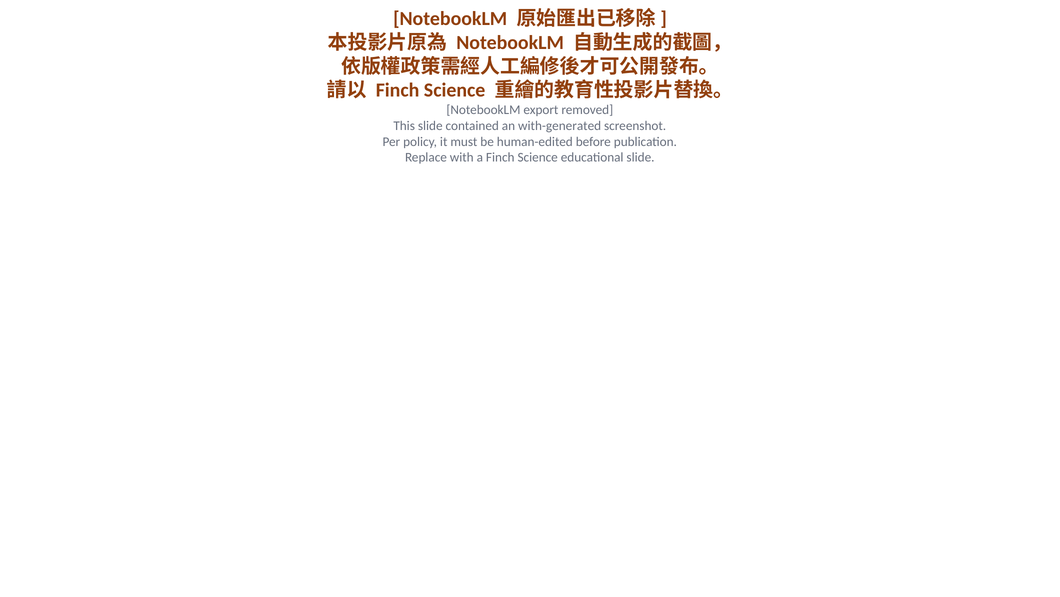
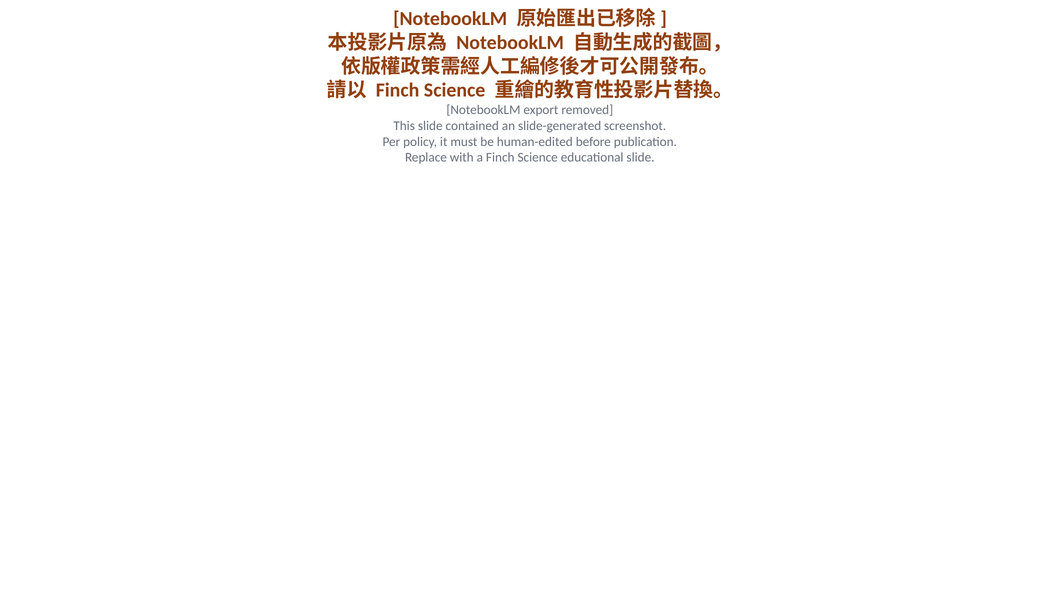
with-generated: with-generated -> slide-generated
